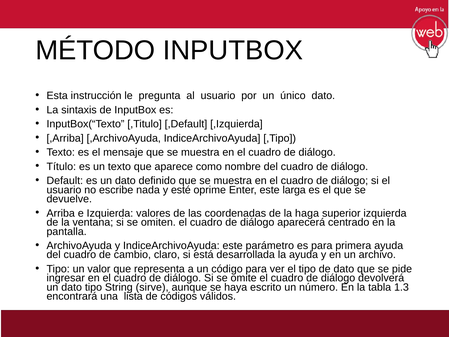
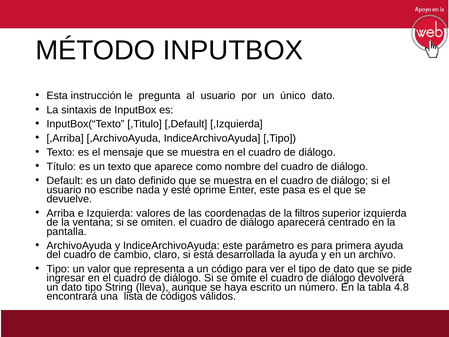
larga: larga -> pasa
haga: haga -> filtros
sirve: sirve -> lleva
1.3: 1.3 -> 4.8
